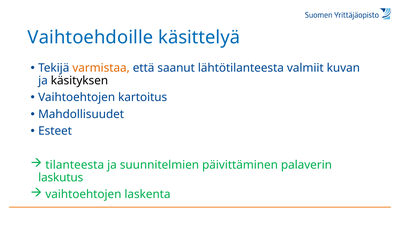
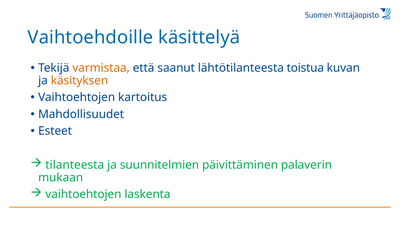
valmiit: valmiit -> toistua
käsityksen colour: black -> orange
laskutus: laskutus -> mukaan
